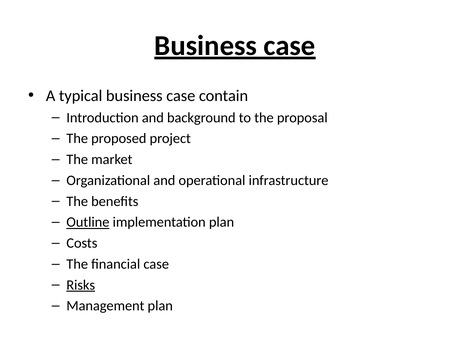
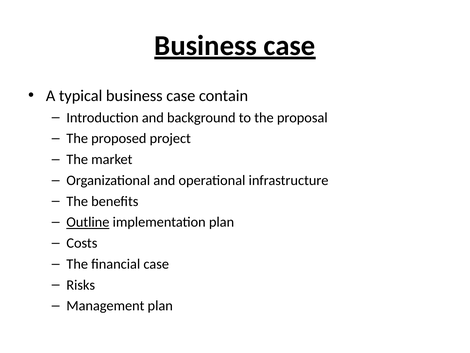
Risks underline: present -> none
